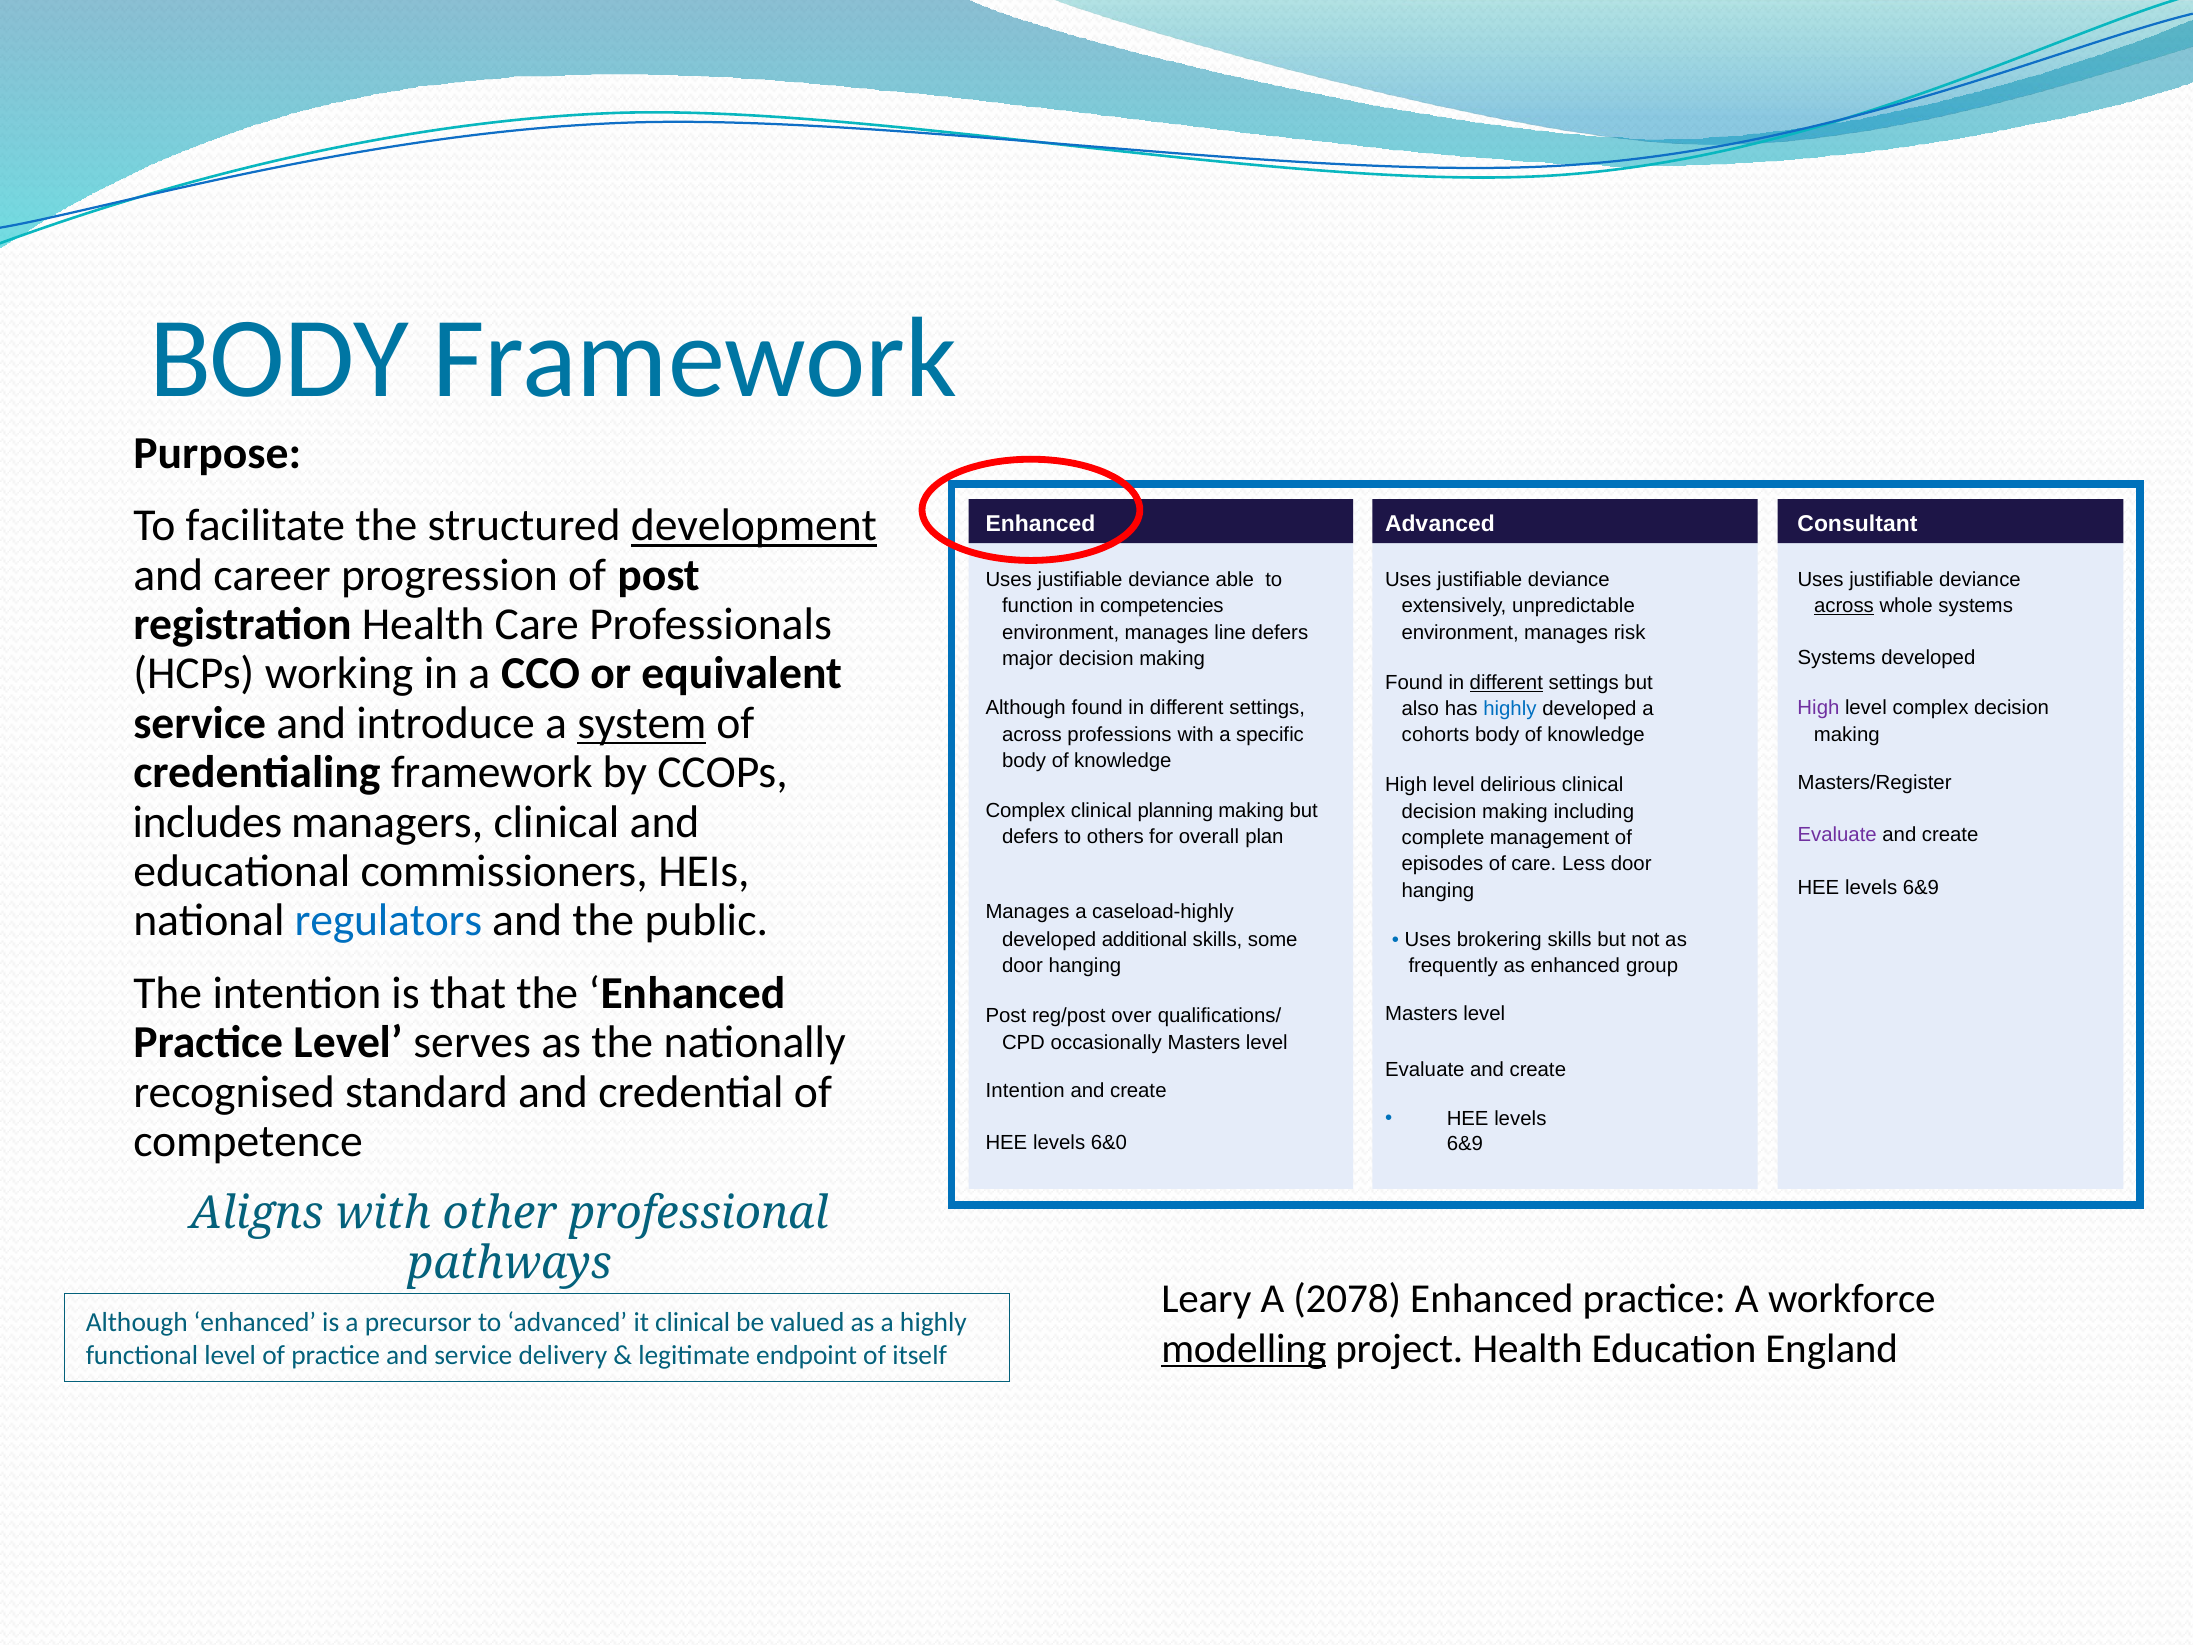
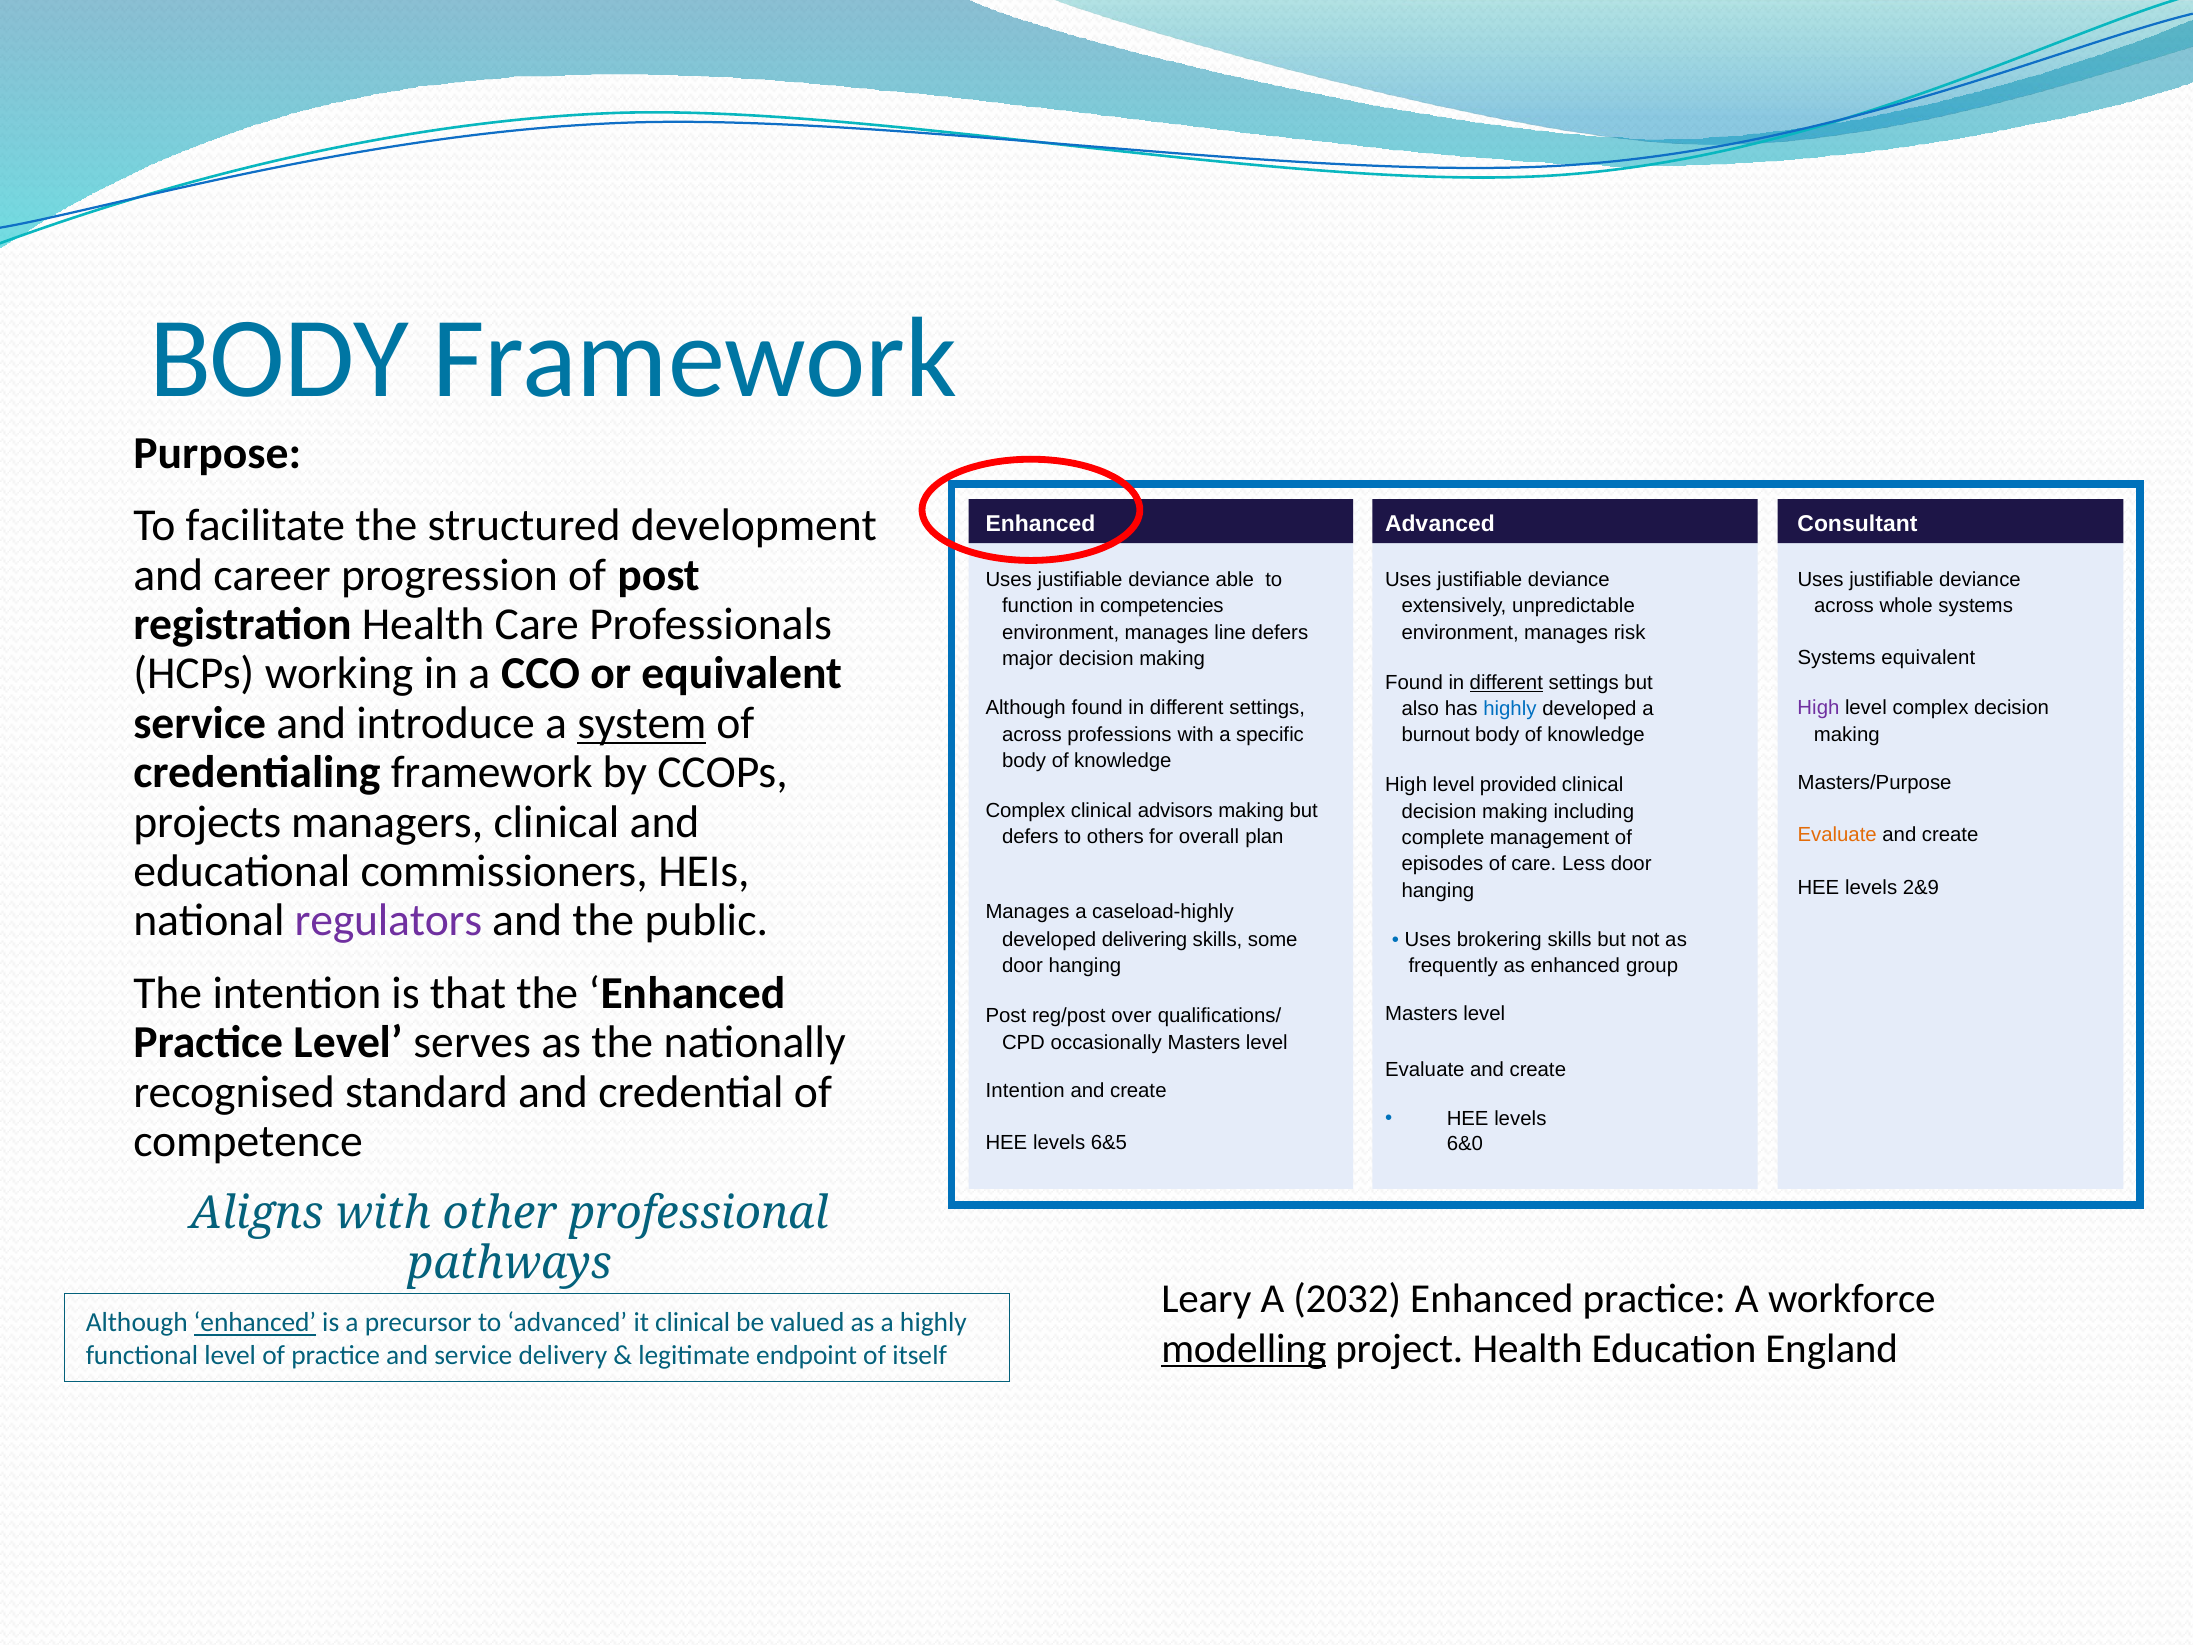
development underline: present -> none
across at (1844, 606) underline: present -> none
Systems developed: developed -> equivalent
cohorts: cohorts -> burnout
Masters/Register: Masters/Register -> Masters/Purpose
delirious: delirious -> provided
planning: planning -> advisors
includes: includes -> projects
Evaluate at (1837, 834) colour: purple -> orange
6&9 at (1921, 888): 6&9 -> 2&9
regulators colour: blue -> purple
additional: additional -> delivering
6&0: 6&0 -> 6&5
6&9 at (1465, 1144): 6&9 -> 6&0
2078: 2078 -> 2032
enhanced at (255, 1323) underline: none -> present
